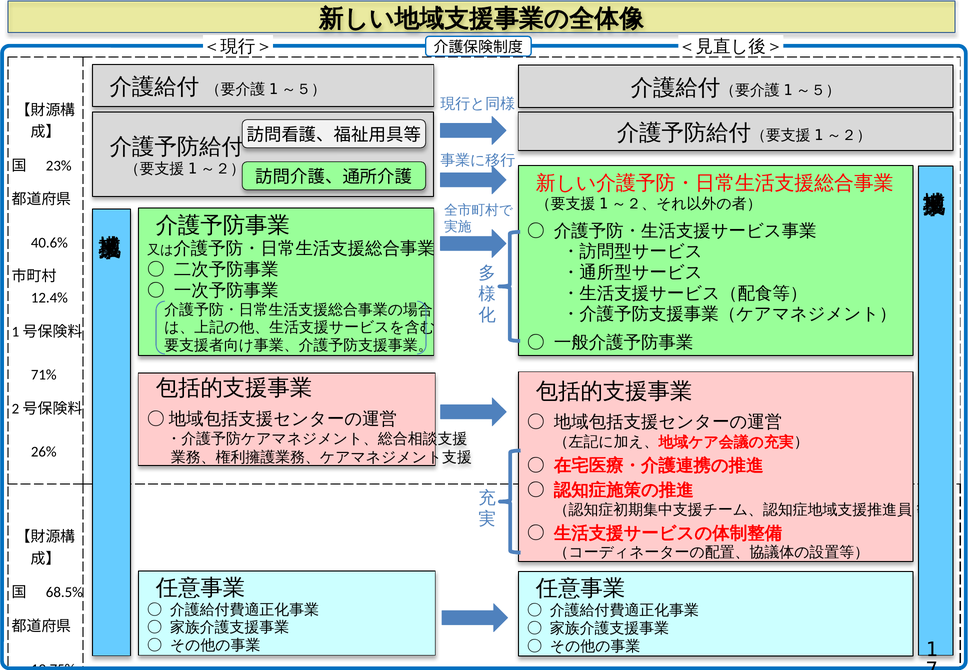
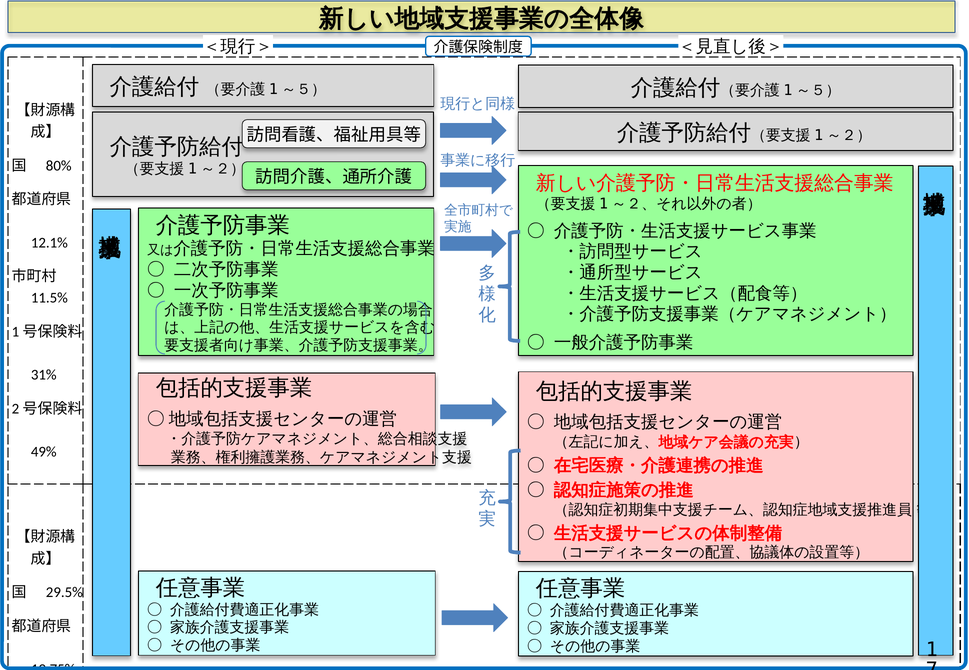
23%: 23% -> 80%
40.6%: 40.6% -> 12.1%
12.4%: 12.4% -> 11.5%
71%: 71% -> 31%
26%: 26% -> 49%
68.5%: 68.5% -> 29.5%
